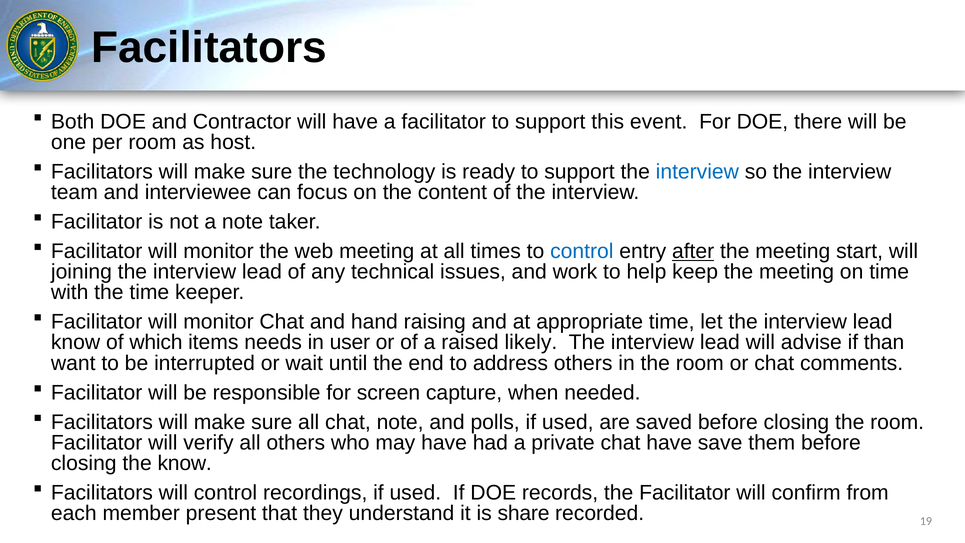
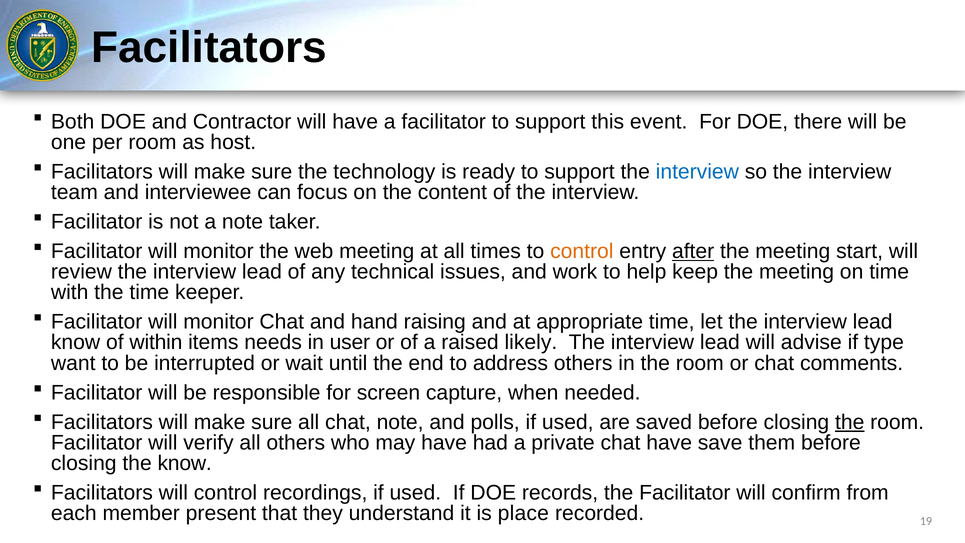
control at (582, 251) colour: blue -> orange
joining: joining -> review
which: which -> within
than: than -> type
the at (850, 422) underline: none -> present
share: share -> place
